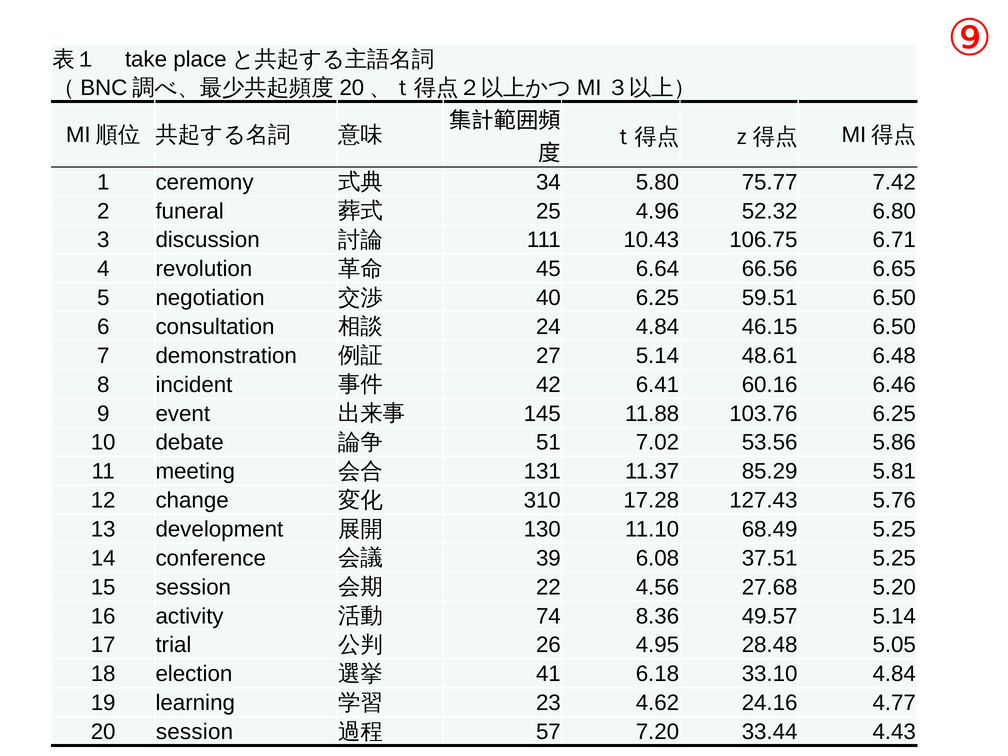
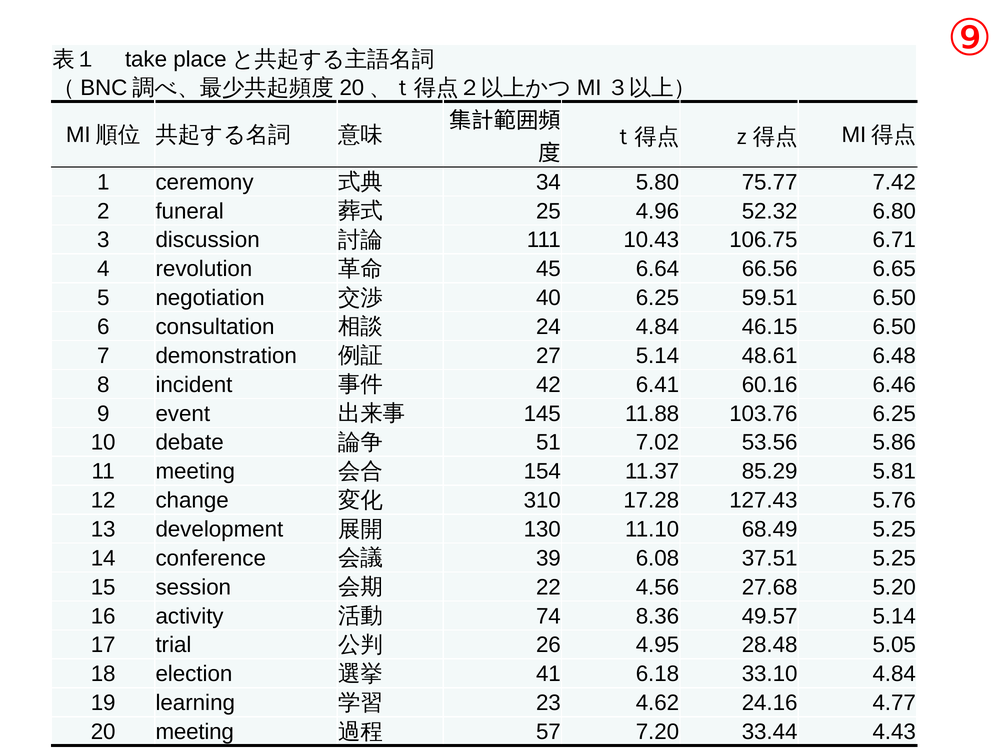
131: 131 -> 154
20 session: session -> meeting
